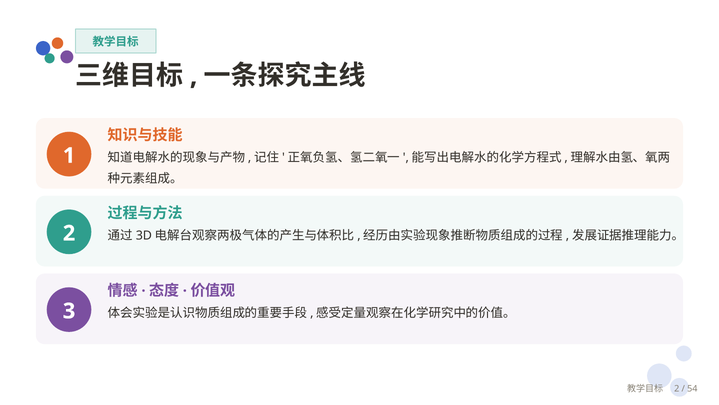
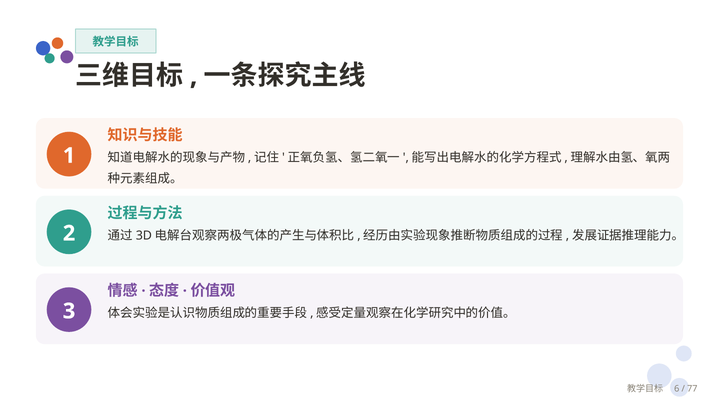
2 at (677, 388): 2 -> 6
54: 54 -> 77
